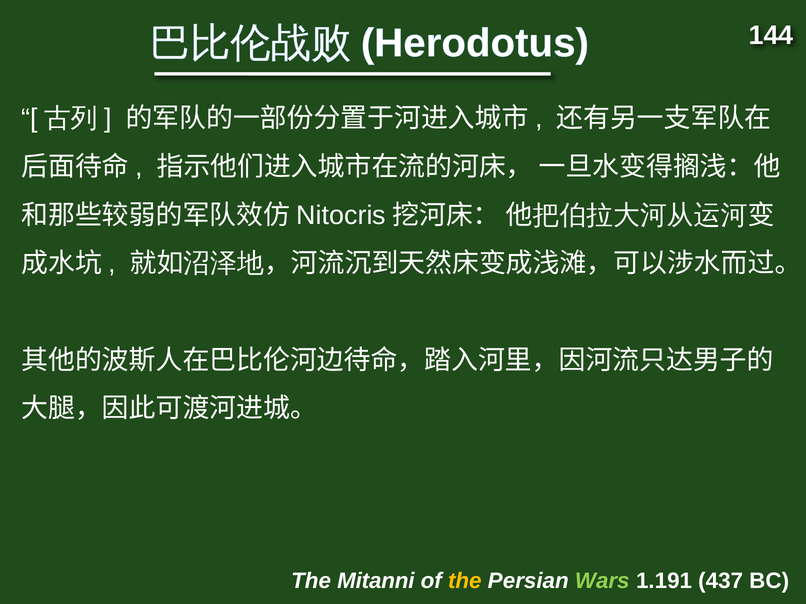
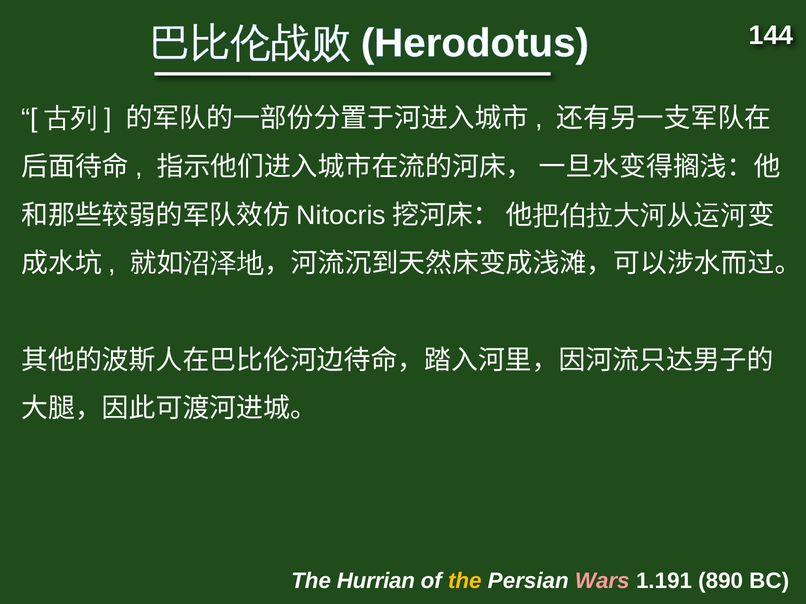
Mitanni: Mitanni -> Hurrian
Wars colour: light green -> pink
437: 437 -> 890
